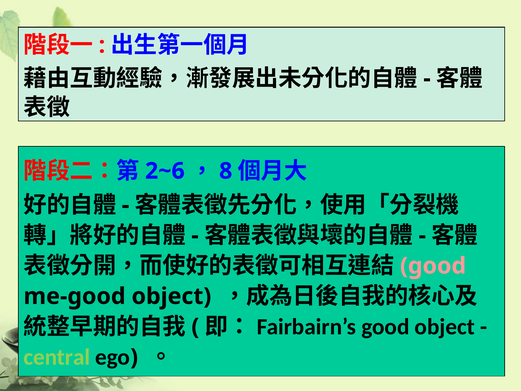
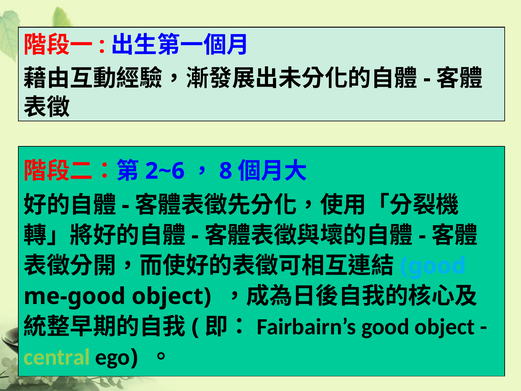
good at (433, 266) colour: pink -> light blue
